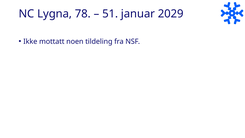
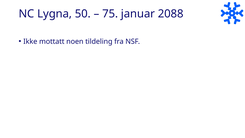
78: 78 -> 50
51: 51 -> 75
2029: 2029 -> 2088
